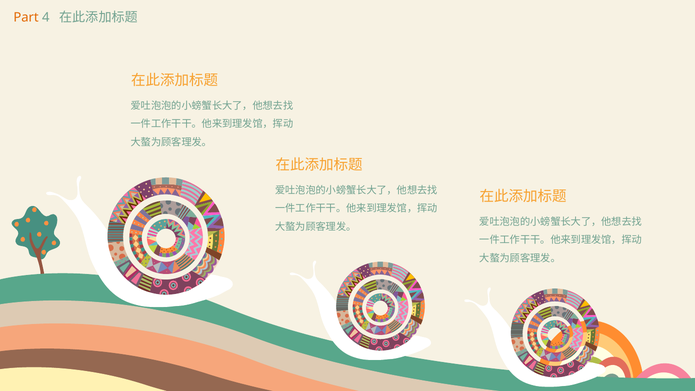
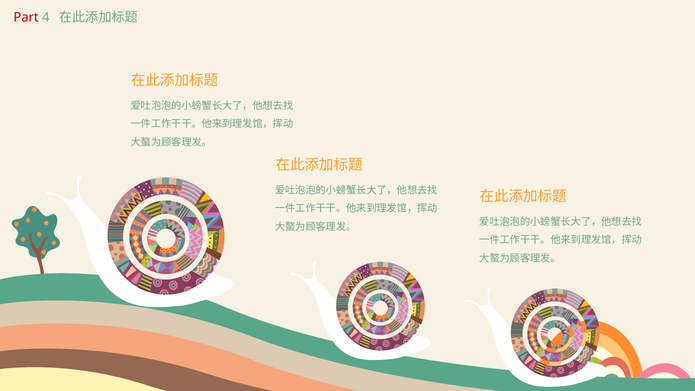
Part colour: orange -> red
